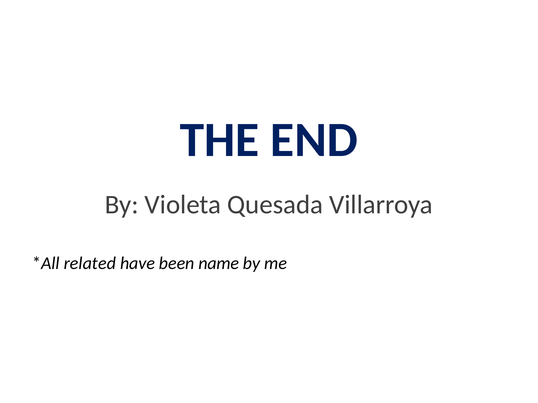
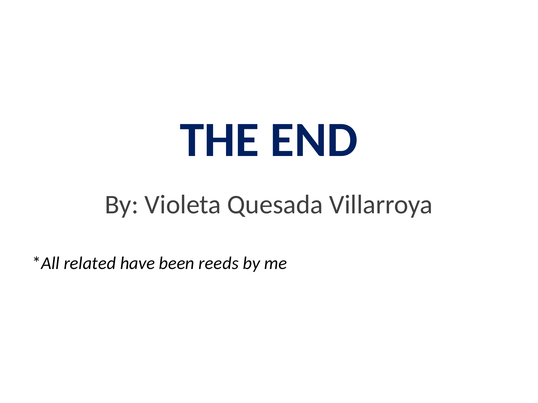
name: name -> reeds
